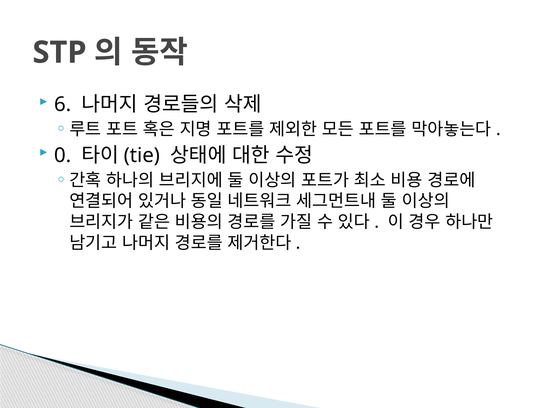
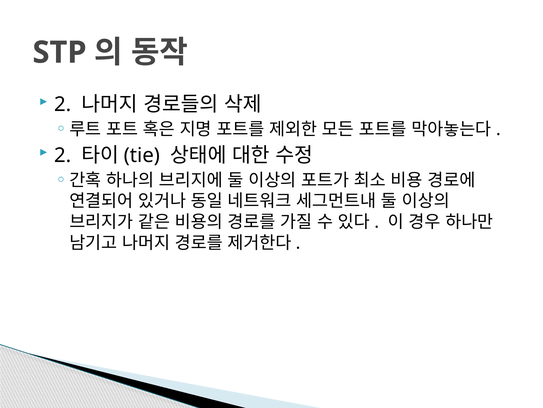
6 at (63, 104): 6 -> 2
0 at (63, 155): 0 -> 2
